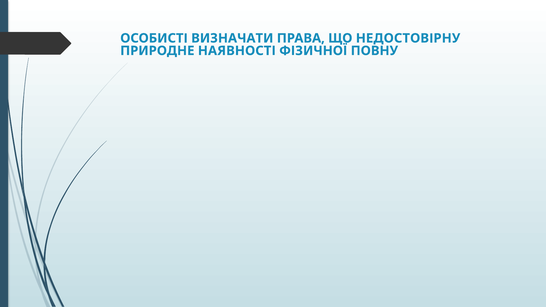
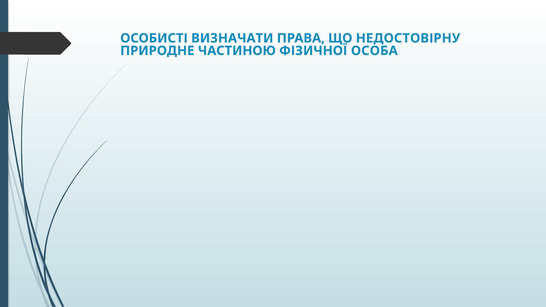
НАЯВНОСТІ: НАЯВНОСТІ -> ЧАСТИНОЮ
ПОВНУ: ПОВНУ -> ОСОБА
